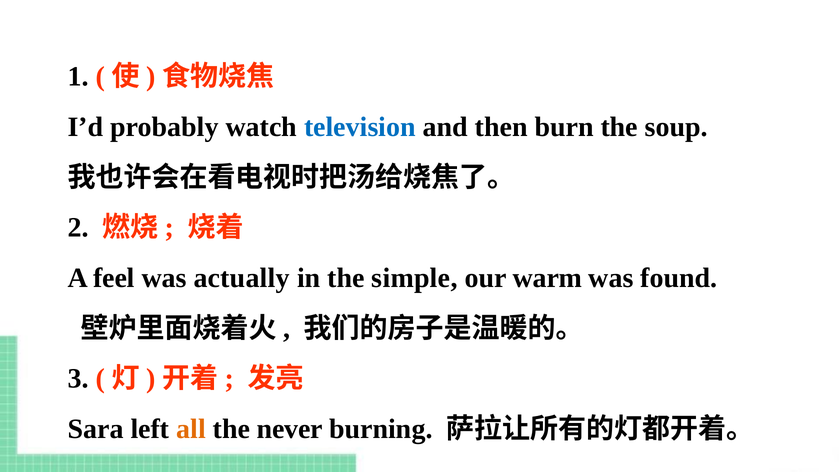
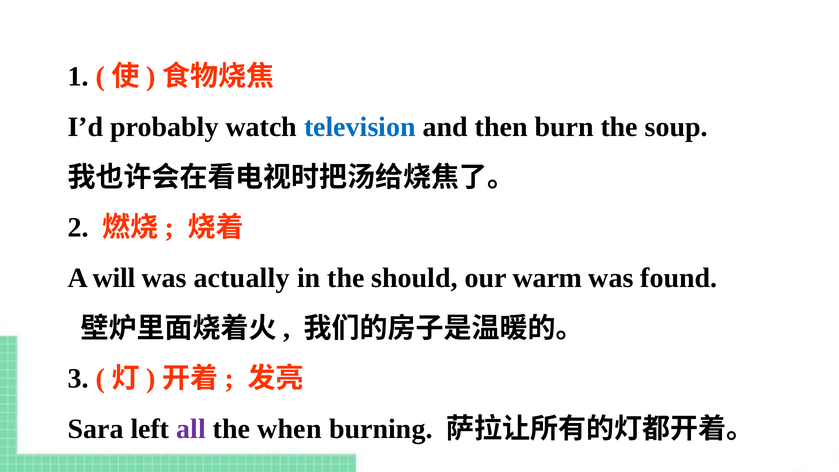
feel: feel -> will
simple: simple -> should
all colour: orange -> purple
never: never -> when
